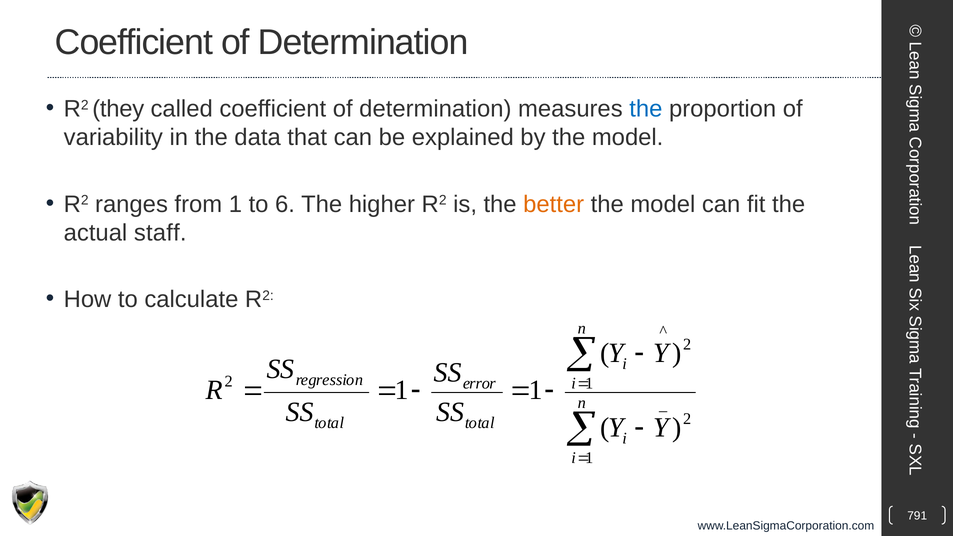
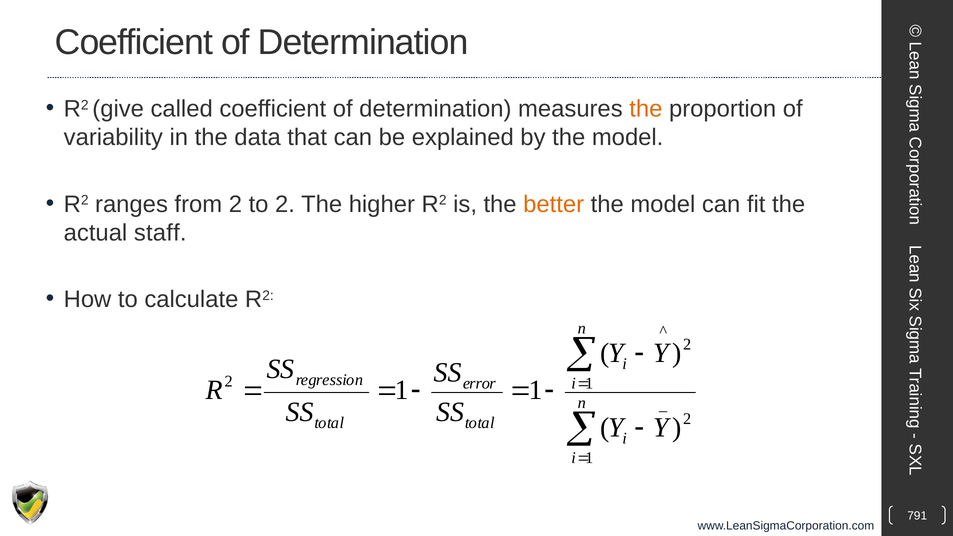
they: they -> give
the at (646, 109) colour: blue -> orange
from 1: 1 -> 2
to 6: 6 -> 2
